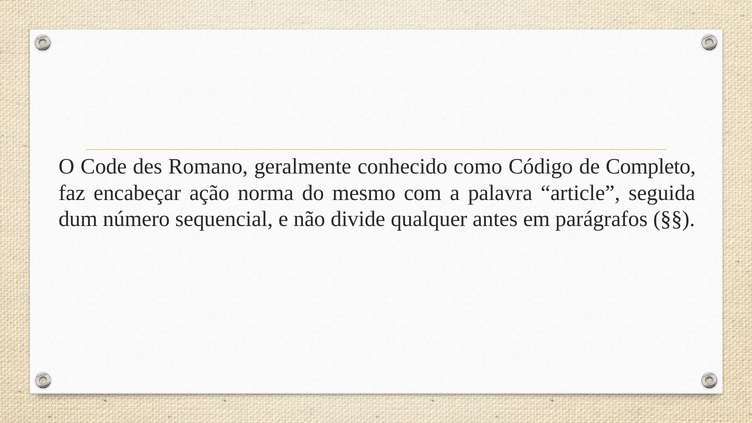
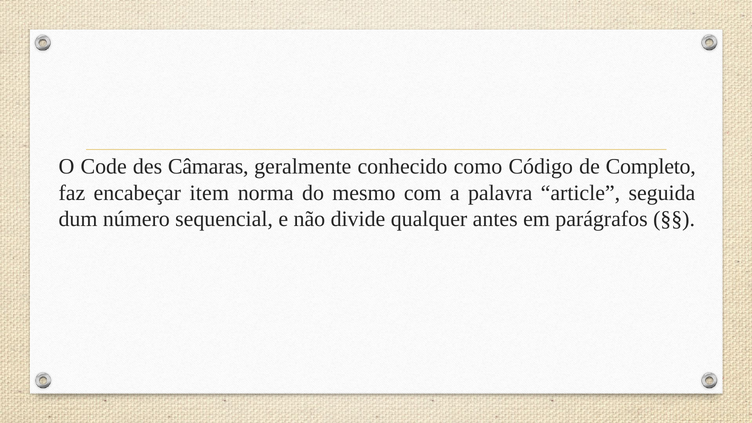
Romano: Romano -> Câmaras
ação: ação -> item
